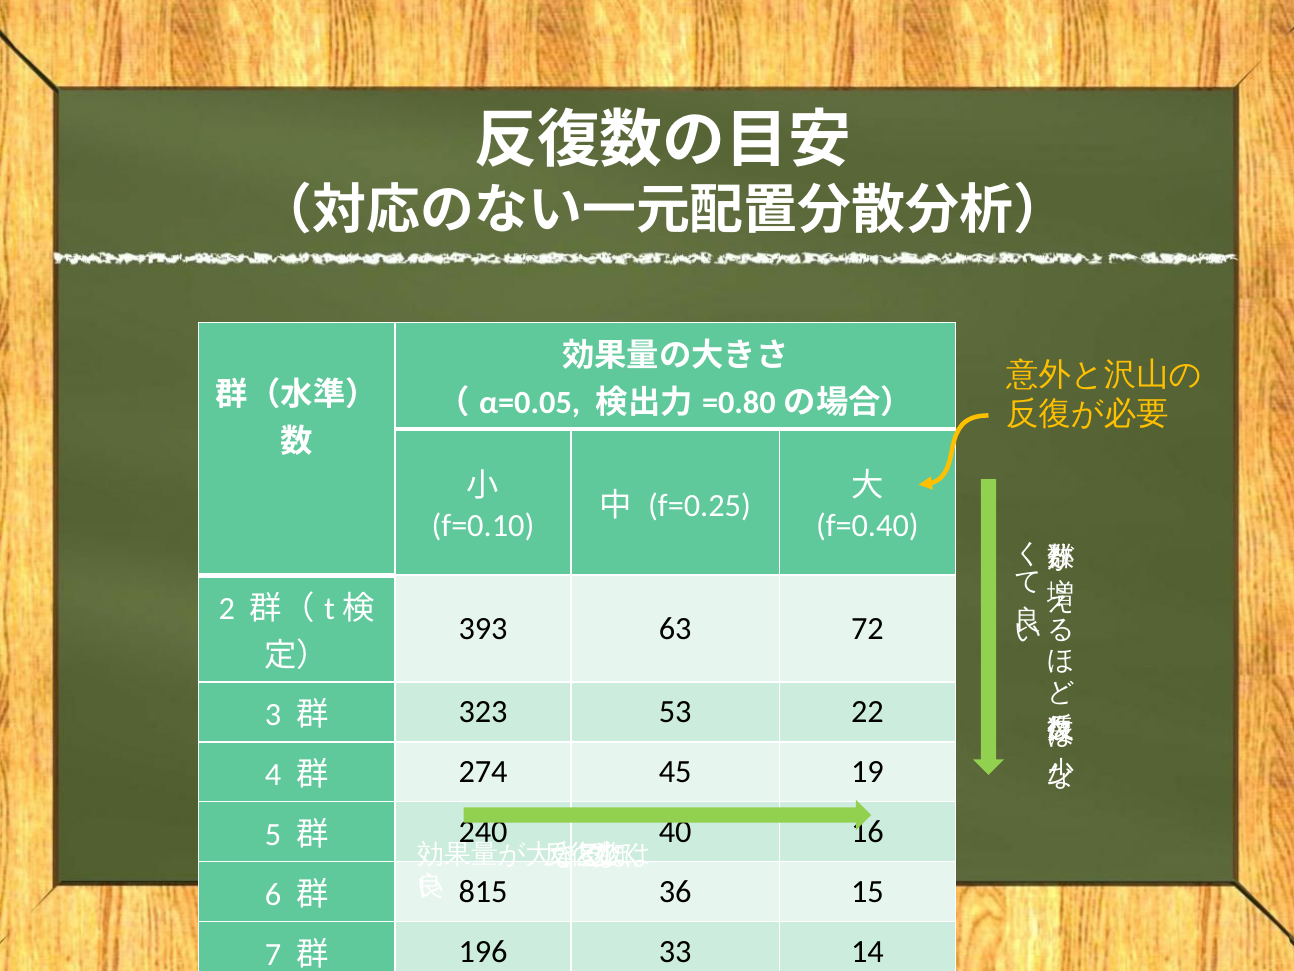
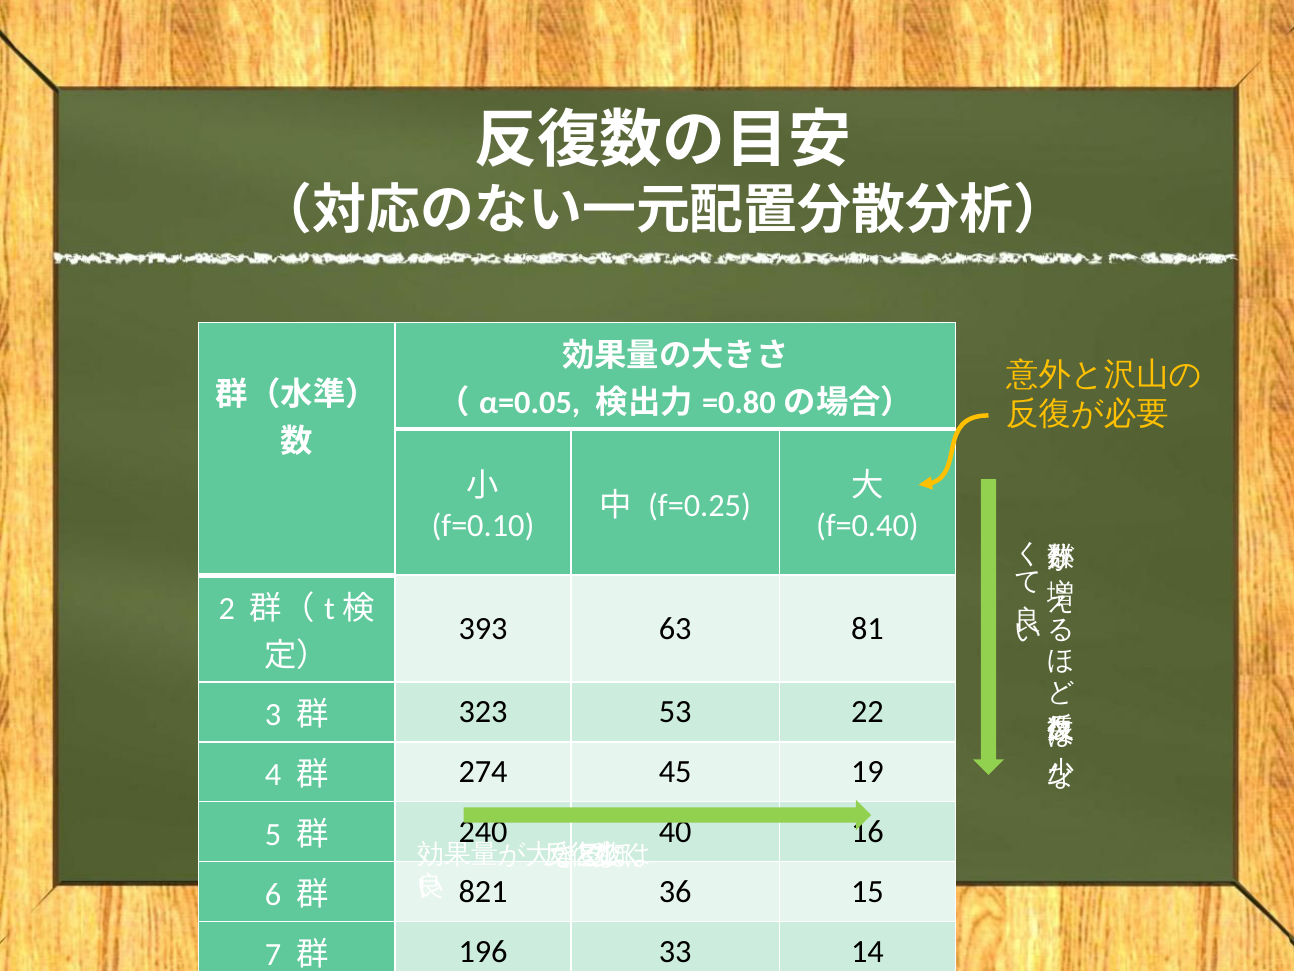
72: 72 -> 81
815: 815 -> 821
